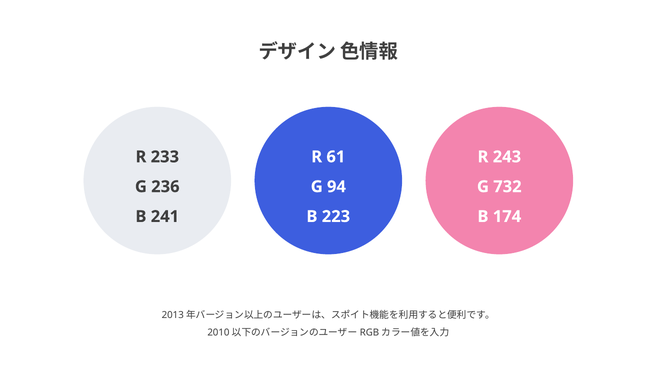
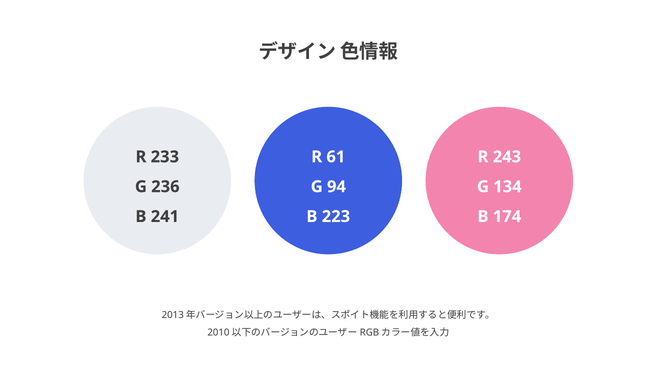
732: 732 -> 134
